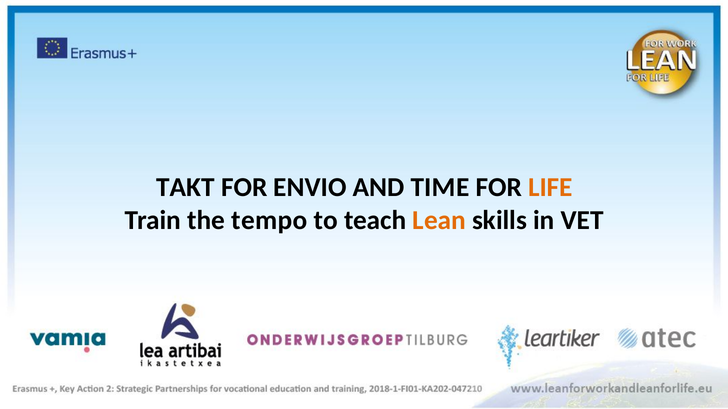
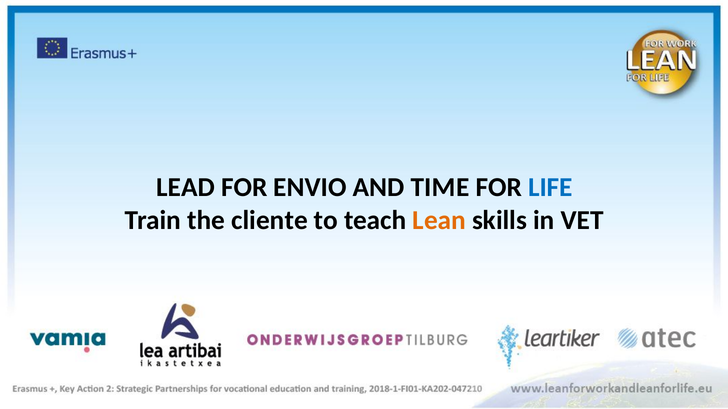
TAKT: TAKT -> LEAD
LIFE colour: orange -> blue
tempo: tempo -> cliente
